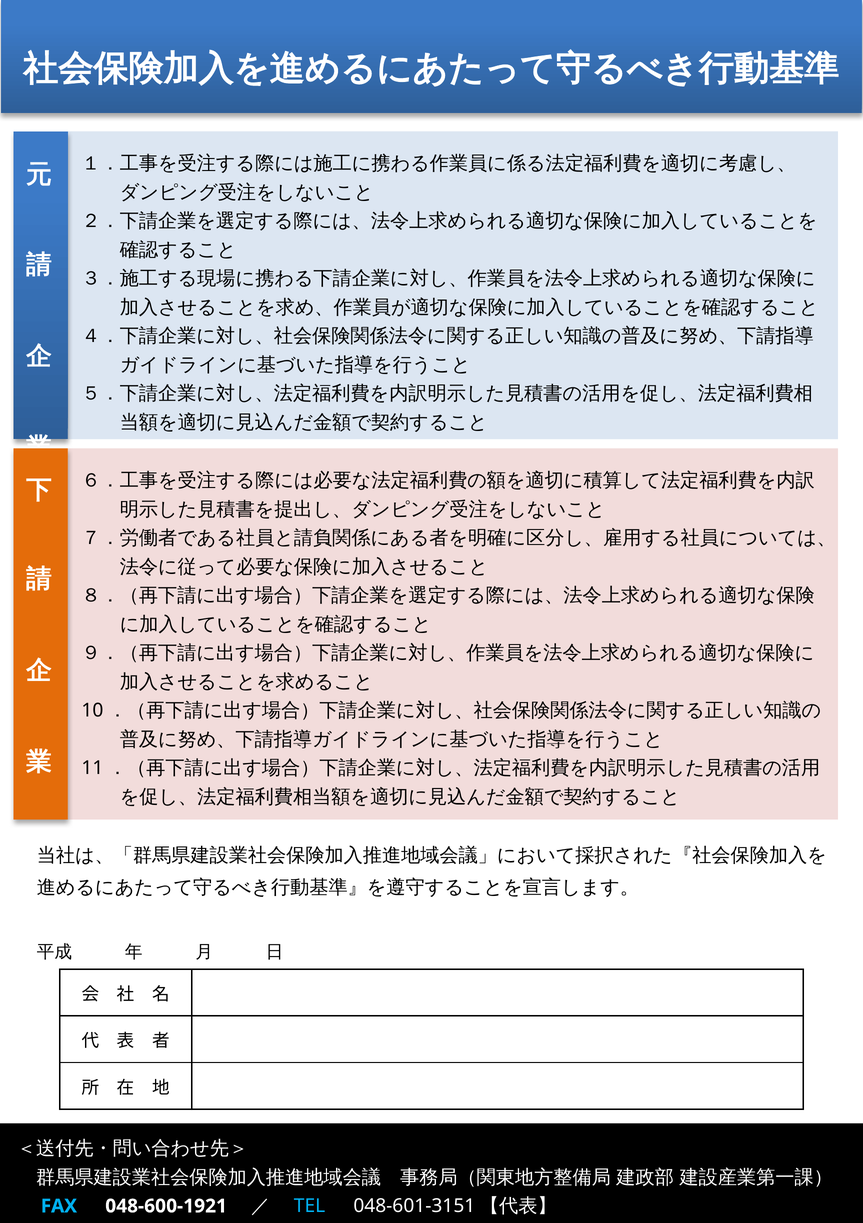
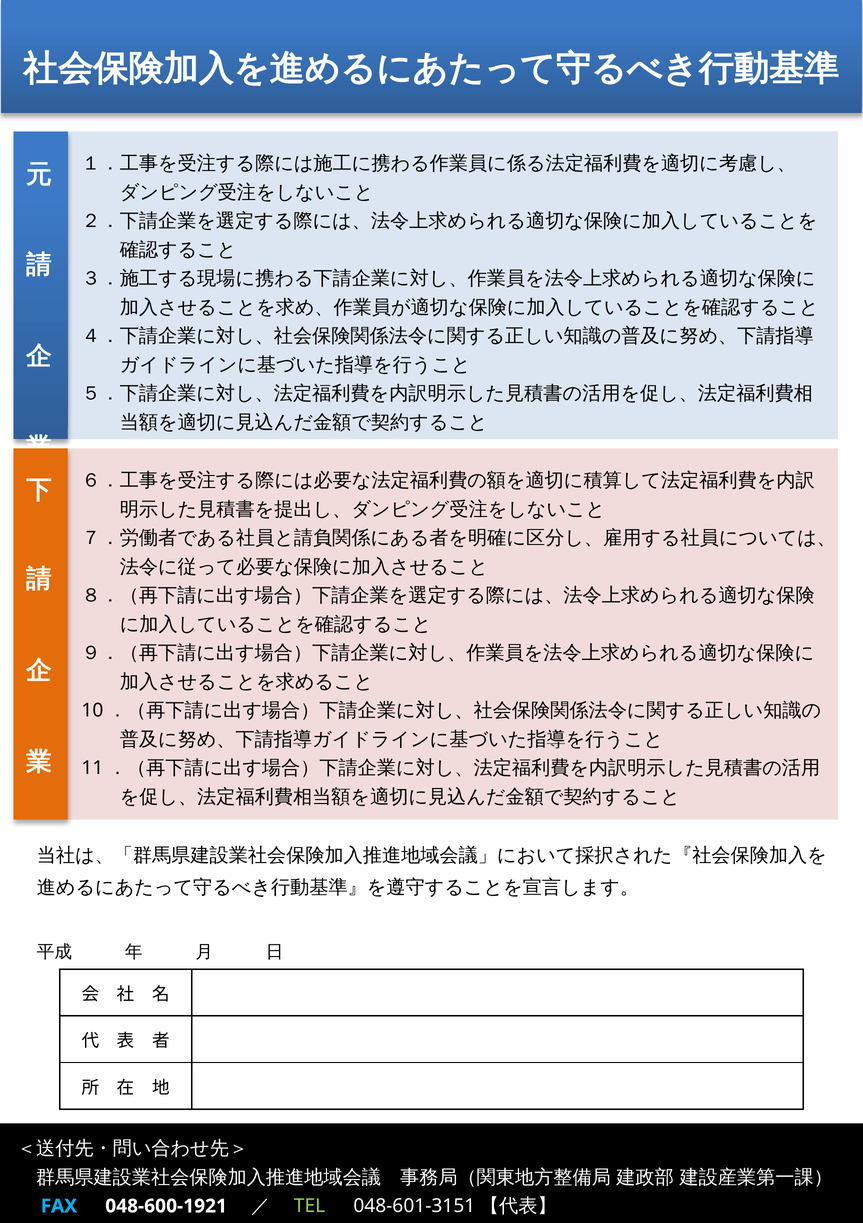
TEL colour: light blue -> light green
